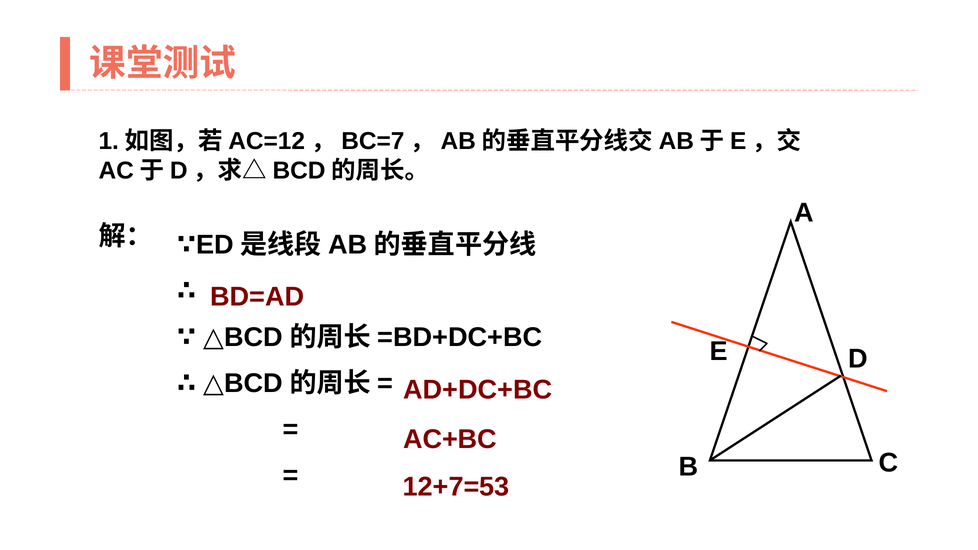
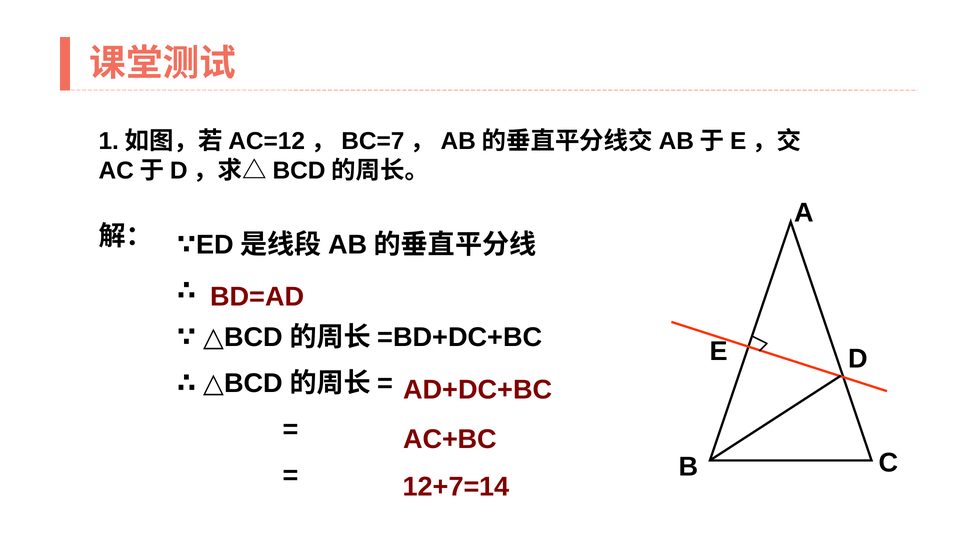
12+7=53: 12+7=53 -> 12+7=14
